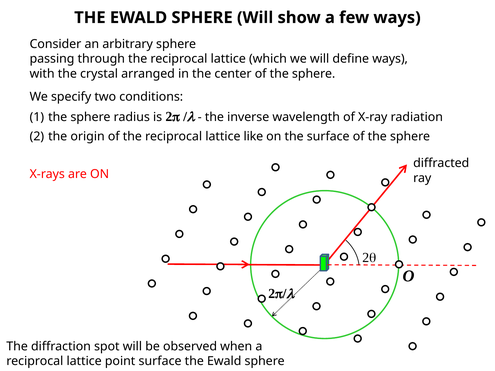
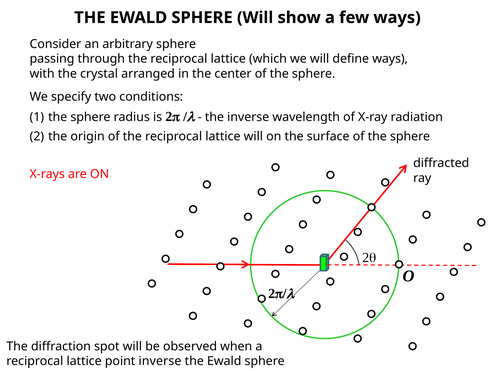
lattice like: like -> will
point surface: surface -> inverse
